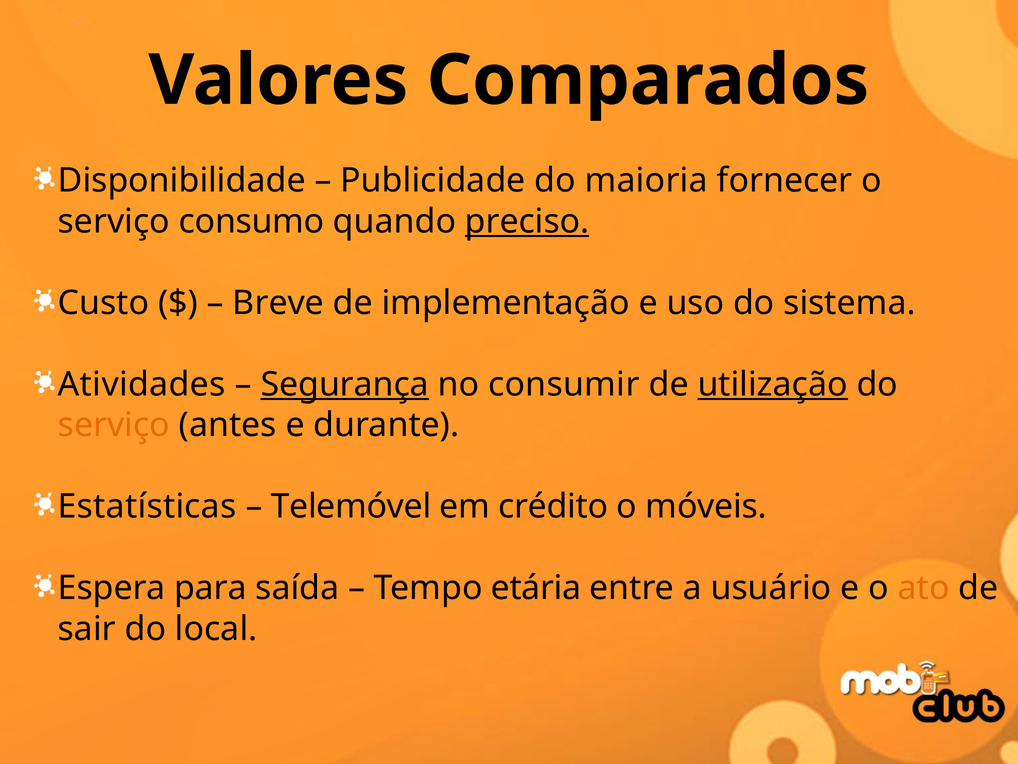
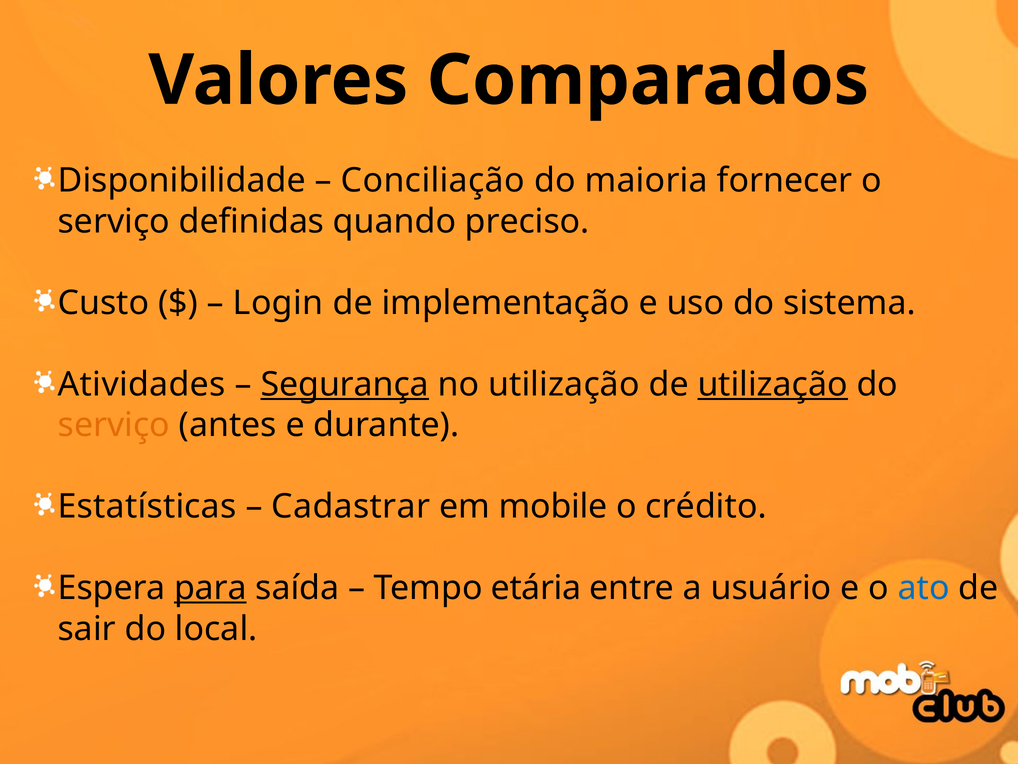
Publicidade: Publicidade -> Conciliação
consumo: consumo -> definidas
preciso underline: present -> none
Breve: Breve -> Login
no consumir: consumir -> utilização
Telemóvel: Telemóvel -> Cadastrar
crédito: crédito -> mobile
móveis: móveis -> crédito
para underline: none -> present
ato colour: orange -> blue
